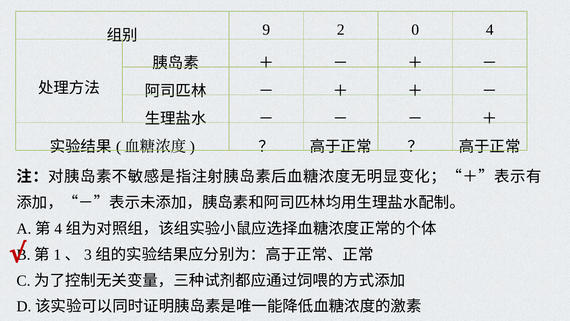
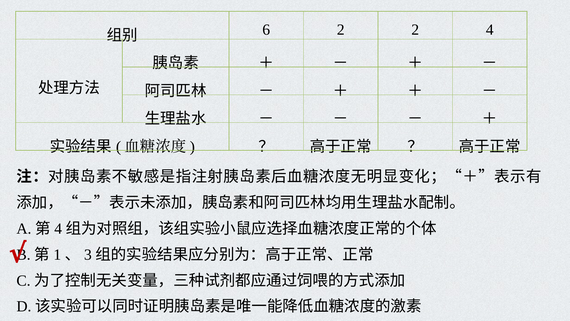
9: 9 -> 6
2 0: 0 -> 2
